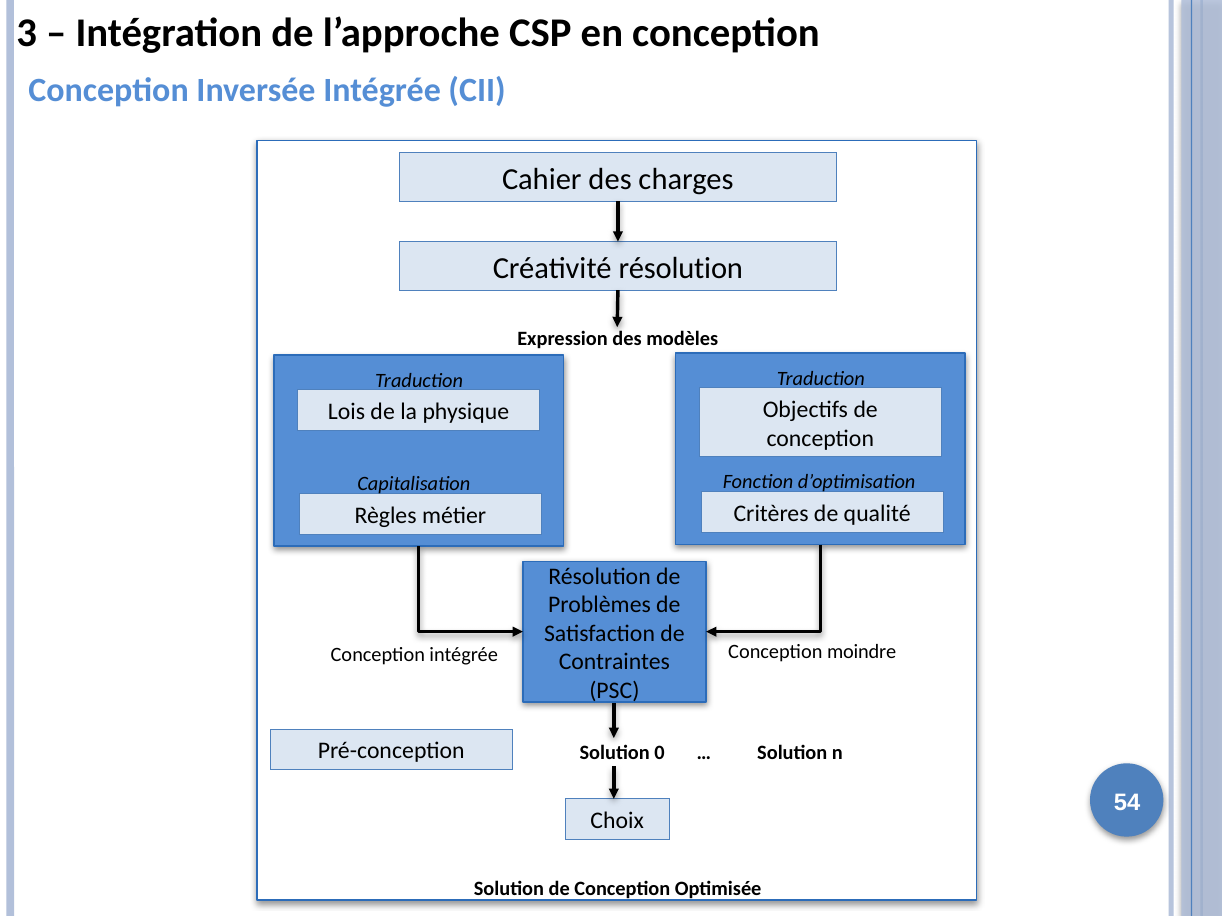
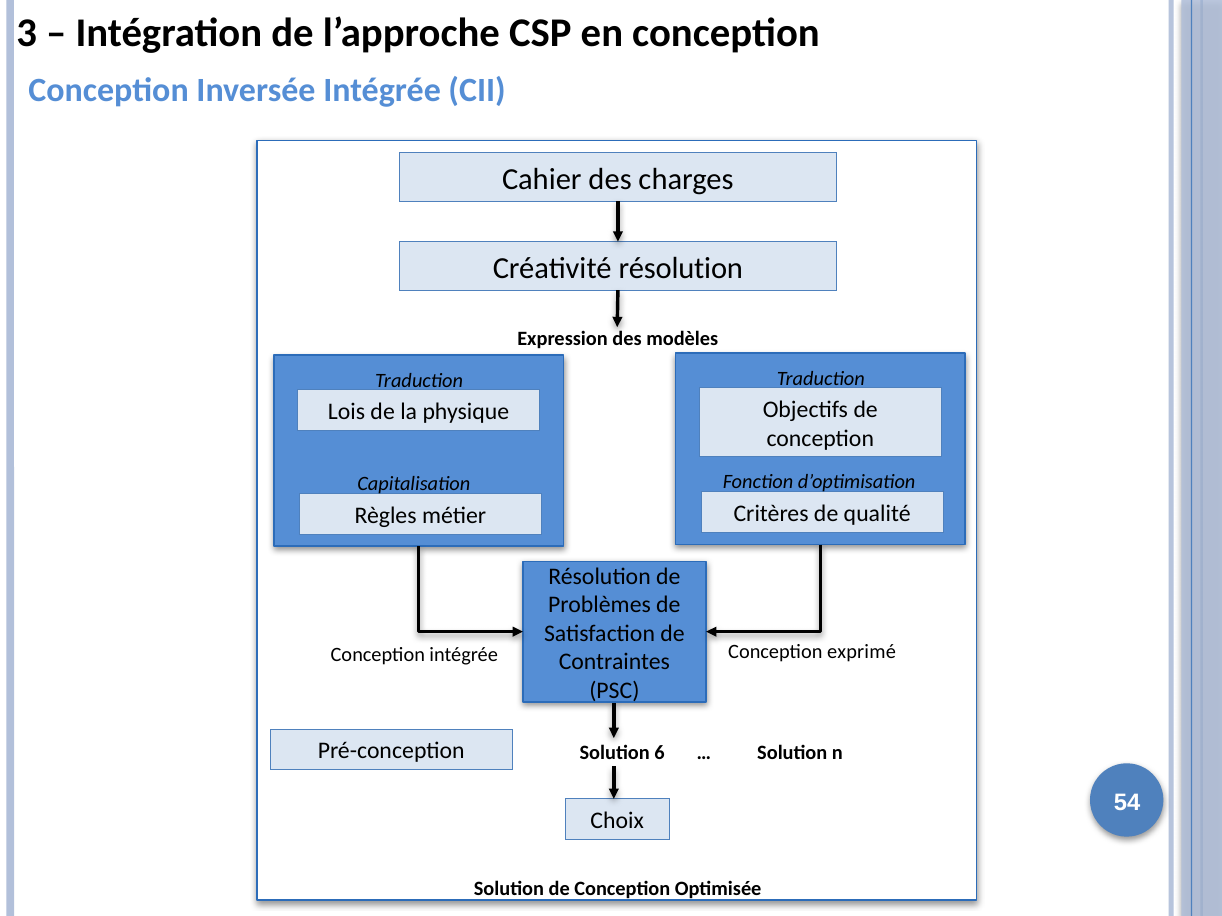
moindre: moindre -> exprimé
0: 0 -> 6
